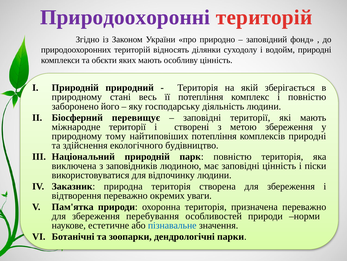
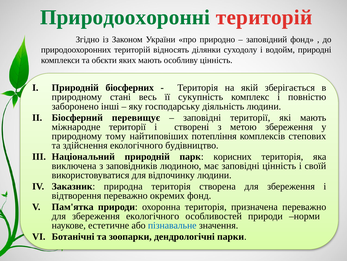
Природоохоронні colour: purple -> green
природний: природний -> біосферних
її потепління: потепління -> сукупність
його: його -> інші
комплексів природні: природні -> степових
парк повністю: повністю -> корисних
піски: піски -> своїй
окремих уваги: уваги -> фонд
збереження перебування: перебування -> екологічного
